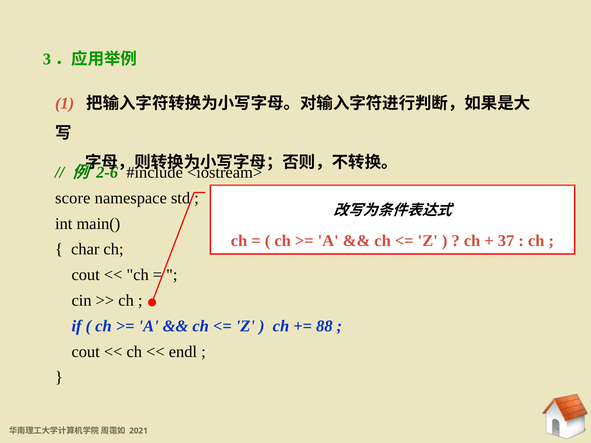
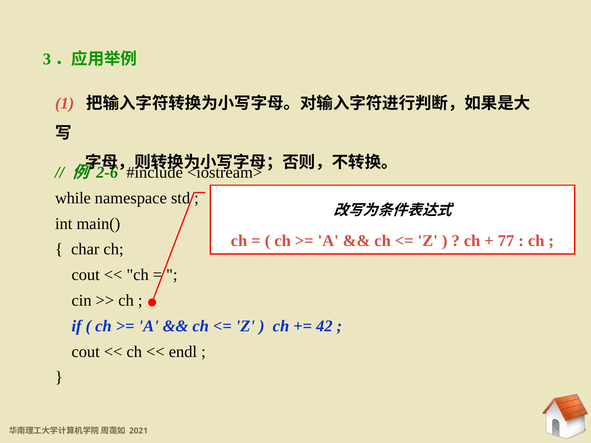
score: score -> while
37: 37 -> 77
88: 88 -> 42
